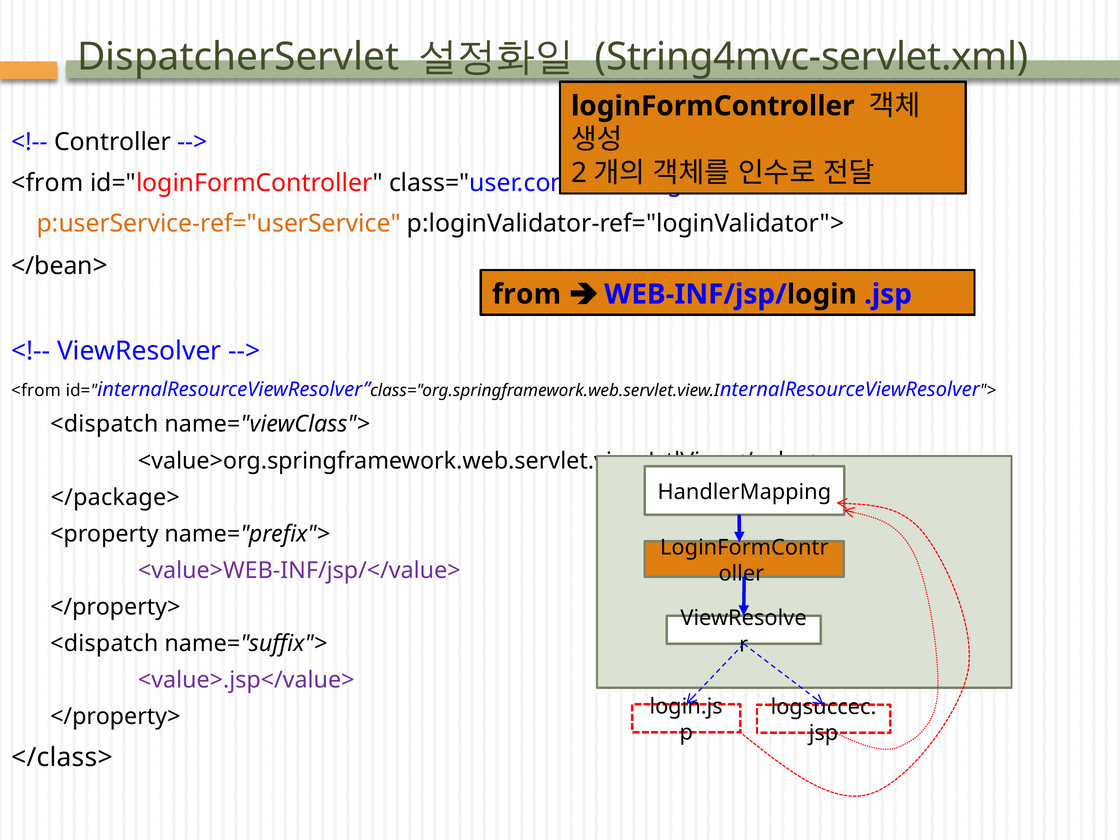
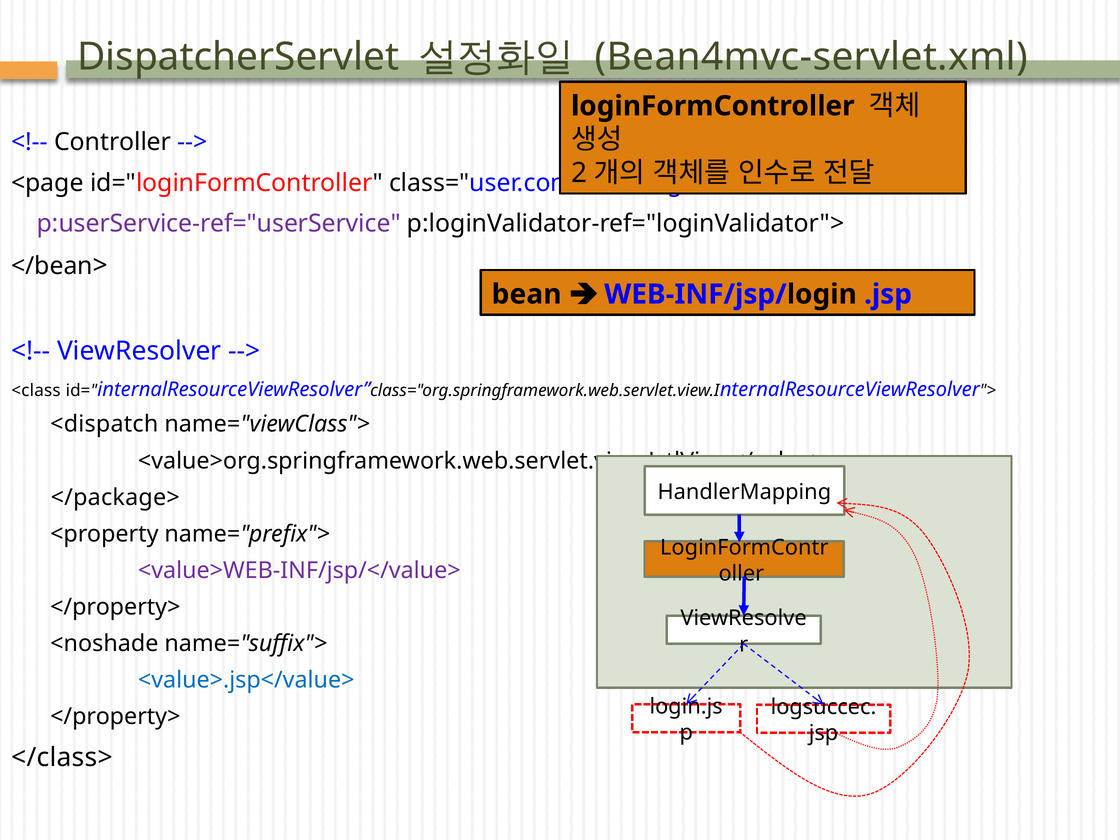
String4mvc-servlet.xml: String4mvc-servlet.xml -> Bean4mvc-servlet.xml
<from at (47, 183): <from -> <page
p:userService-ref="userService colour: orange -> purple
from: from -> bean
<from at (36, 390): <from -> <class
<dispatch at (104, 644): <dispatch -> <noshade
<value>.jsp</value> colour: purple -> blue
